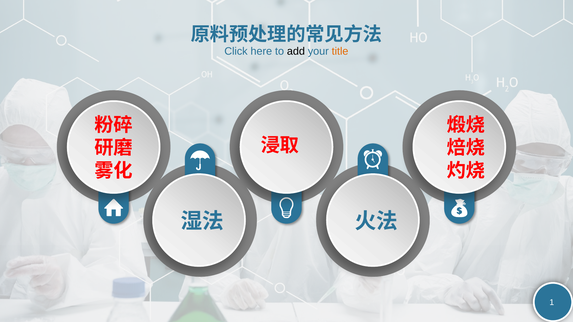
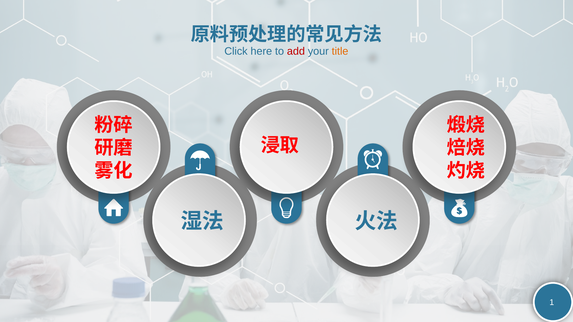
add colour: black -> red
